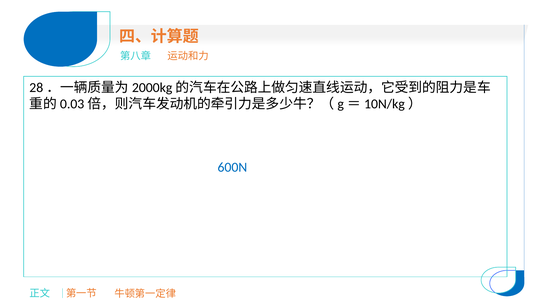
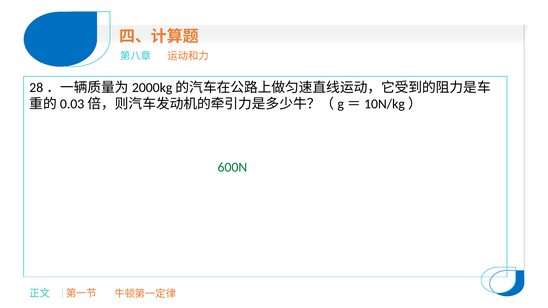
600N colour: blue -> green
